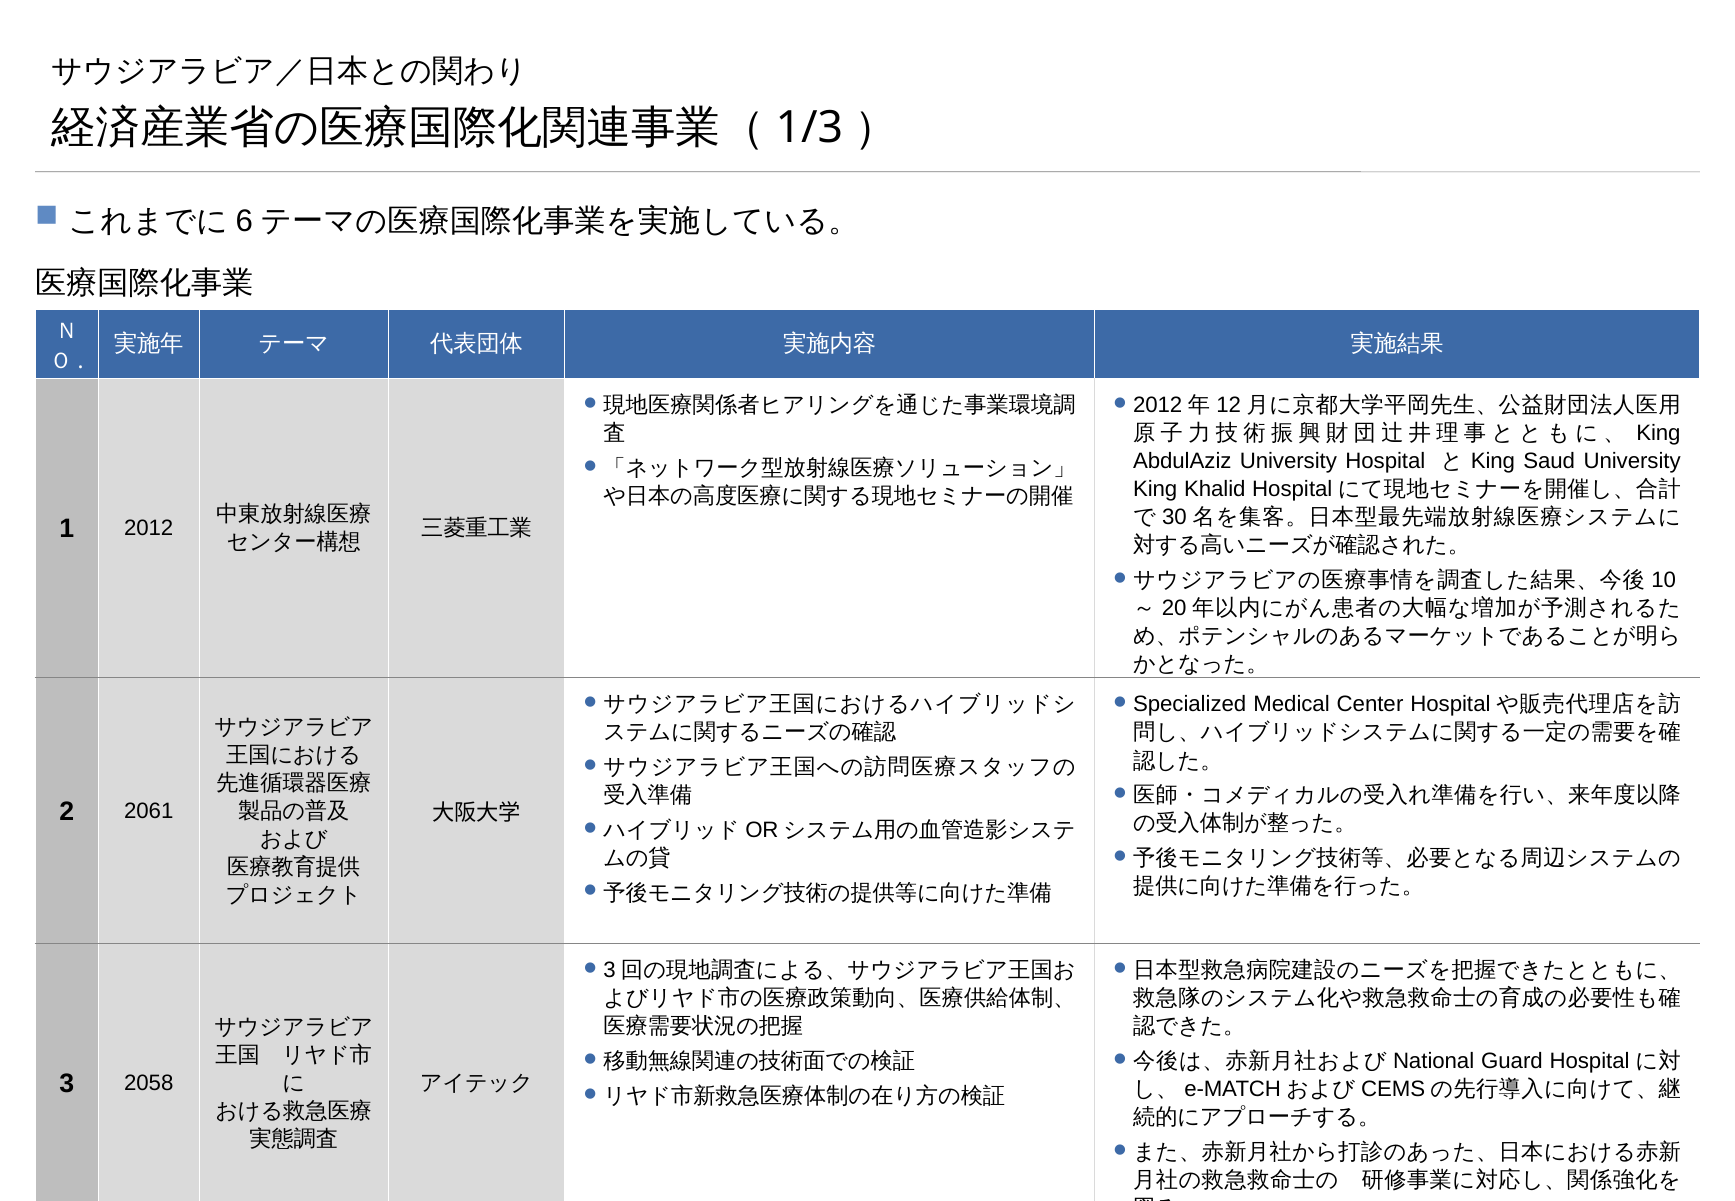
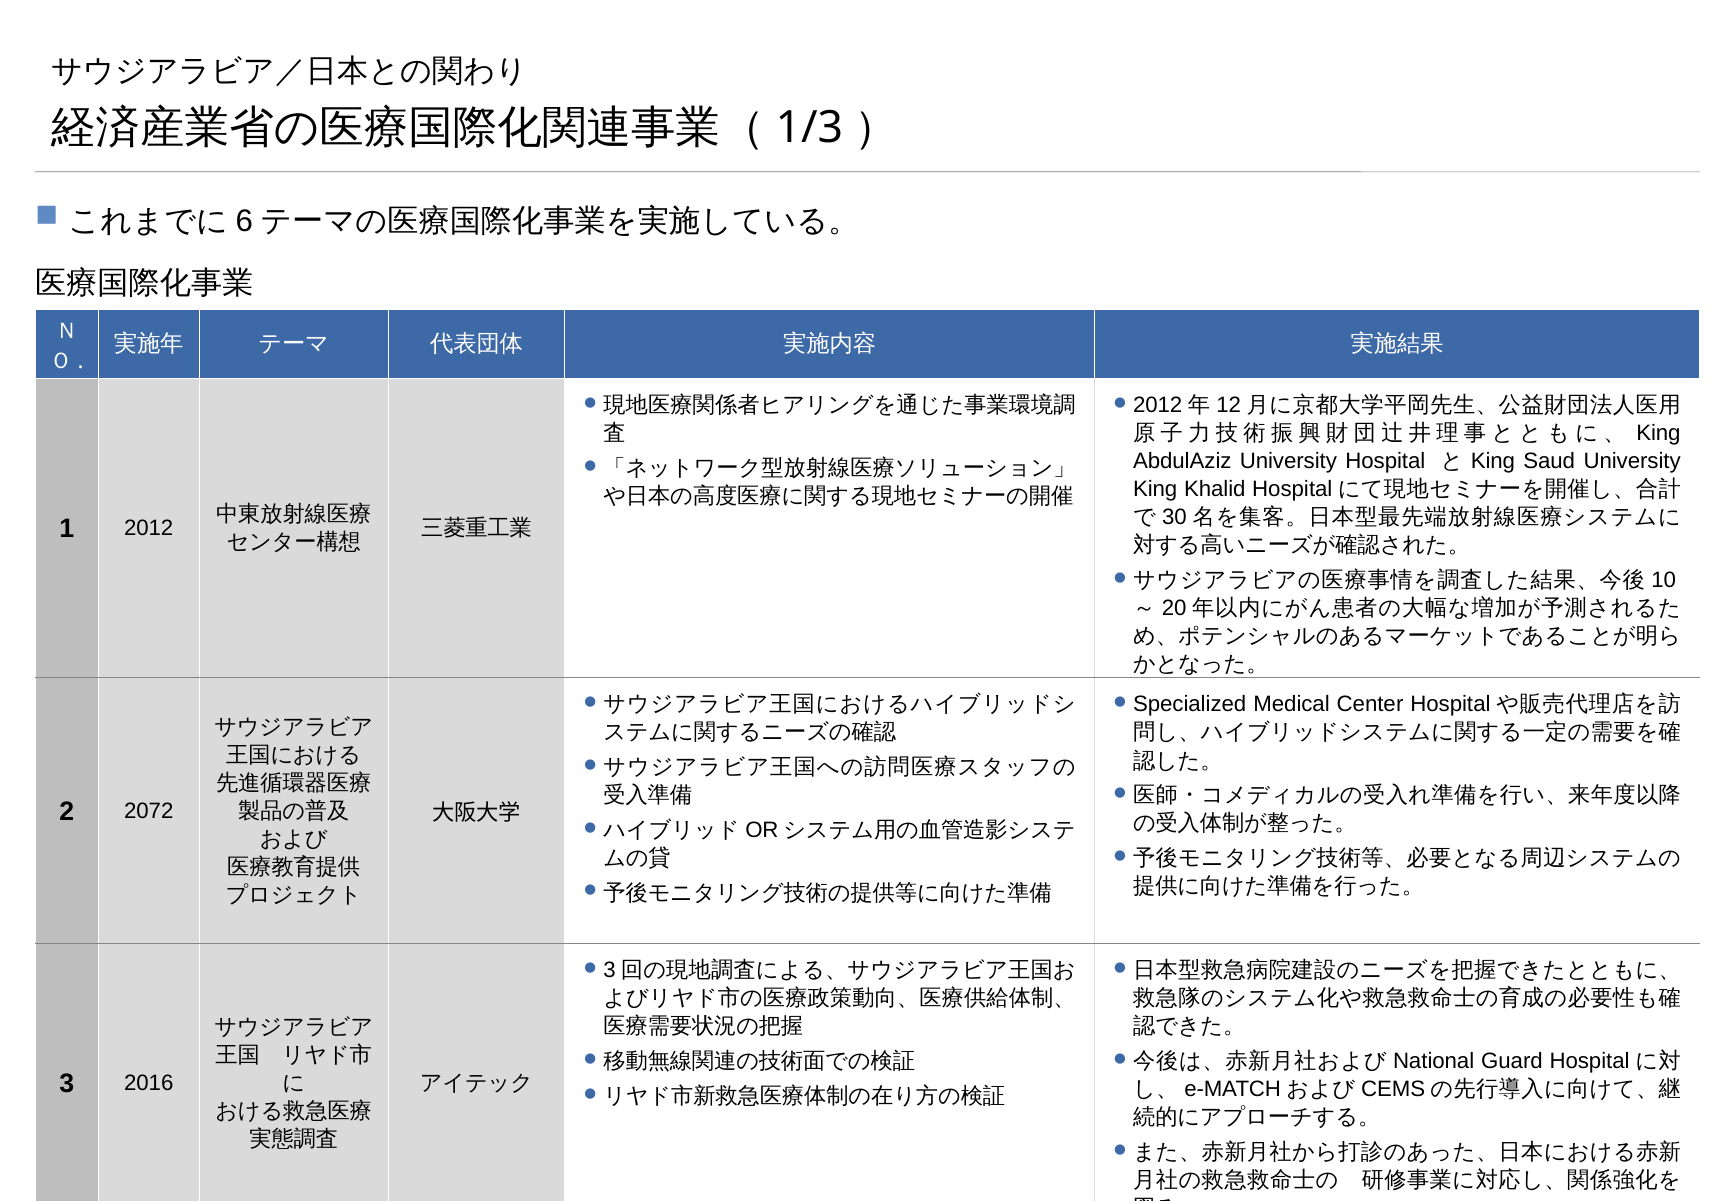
2061: 2061 -> 2072
2058: 2058 -> 2016
